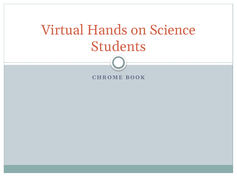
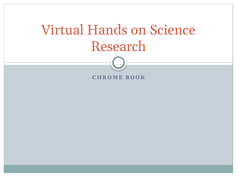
Students: Students -> Research
